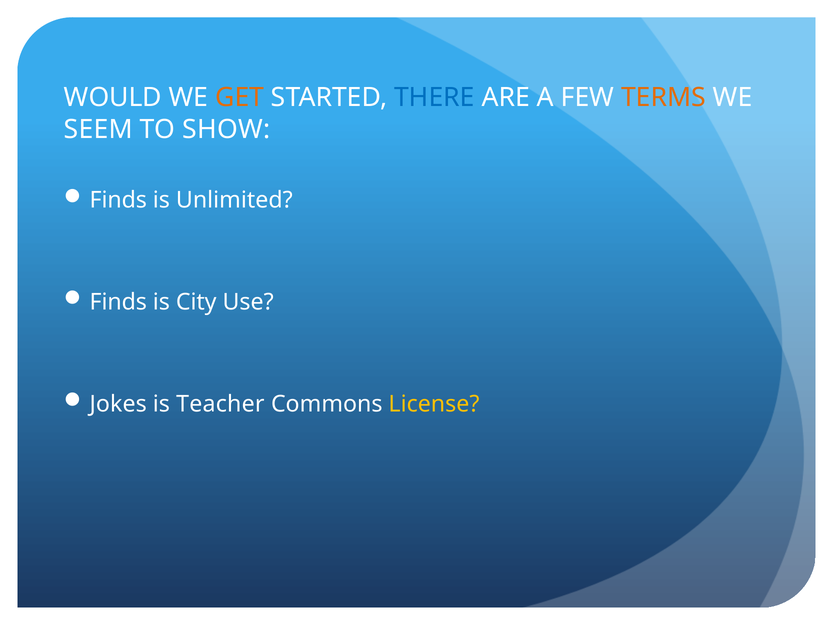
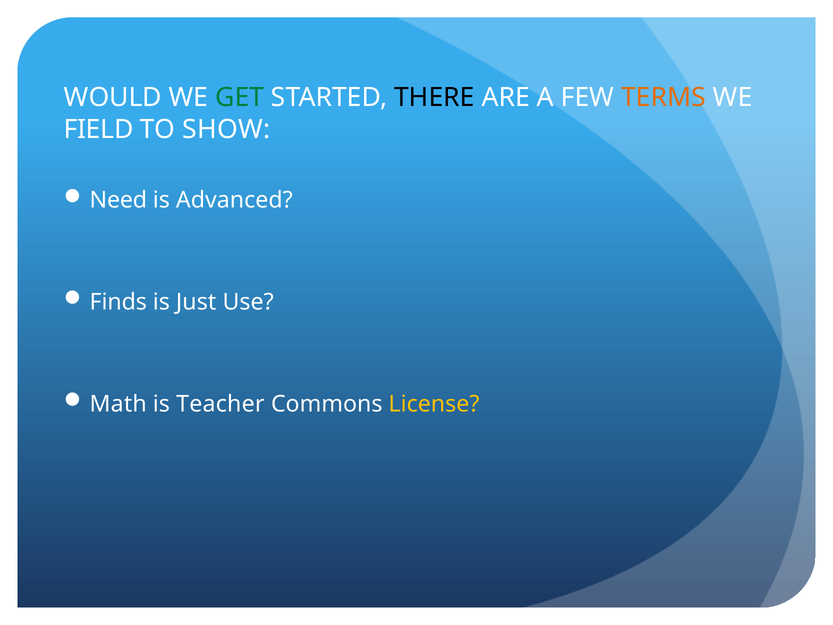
GET colour: orange -> green
THERE colour: blue -> black
SEEM: SEEM -> FIELD
Finds at (118, 200): Finds -> Need
Unlimited: Unlimited -> Advanced
City: City -> Just
Jokes: Jokes -> Math
